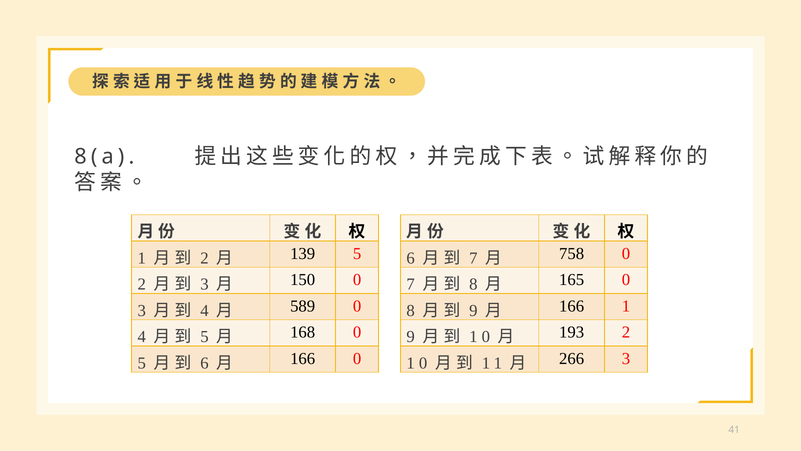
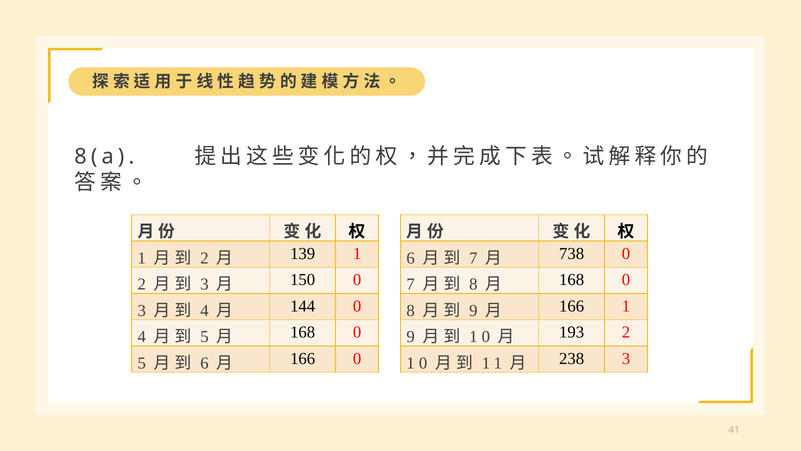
139 5: 5 -> 1
758: 758 -> 738
165 at (572, 279): 165 -> 168
589: 589 -> 144
266: 266 -> 238
